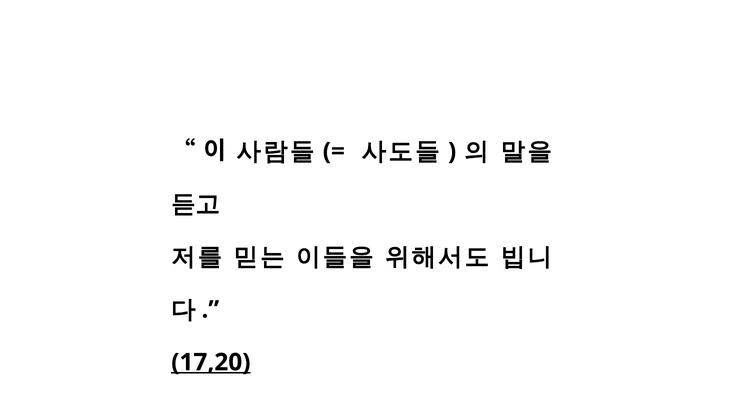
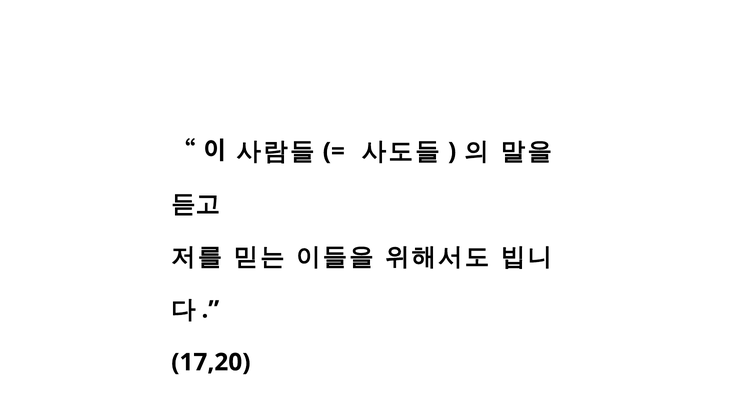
17,20 underline: present -> none
